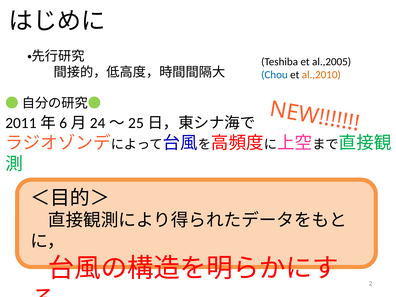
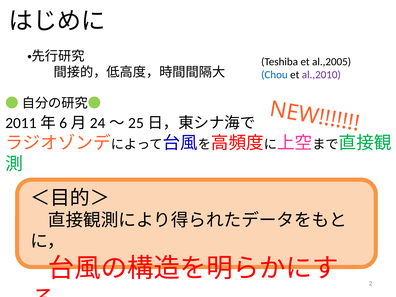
al.,2010 colour: orange -> purple
